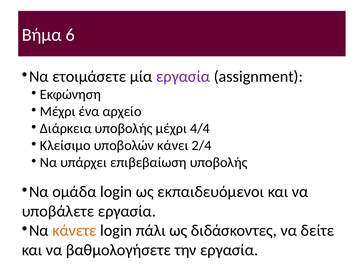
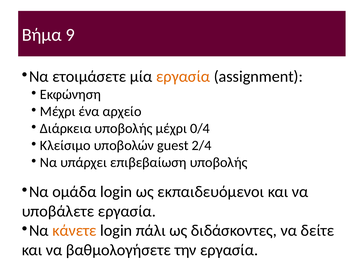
6: 6 -> 9
εργασία at (183, 76) colour: purple -> orange
4/4: 4/4 -> 0/4
κάνει: κάνει -> guest
